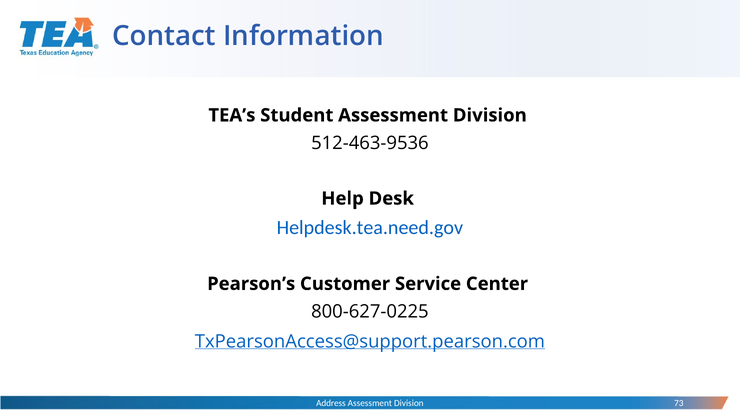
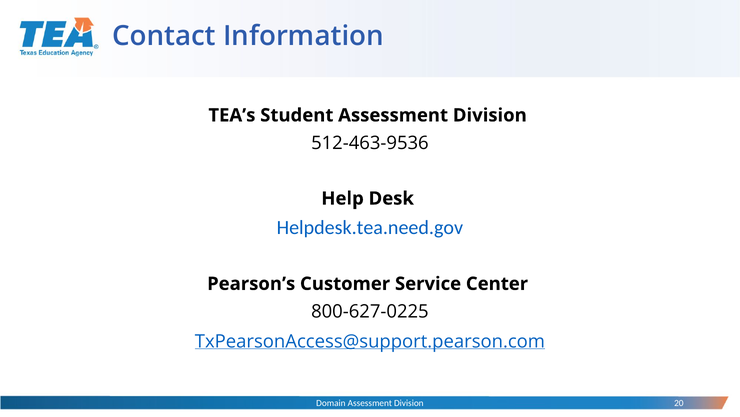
Address: Address -> Domain
73: 73 -> 20
